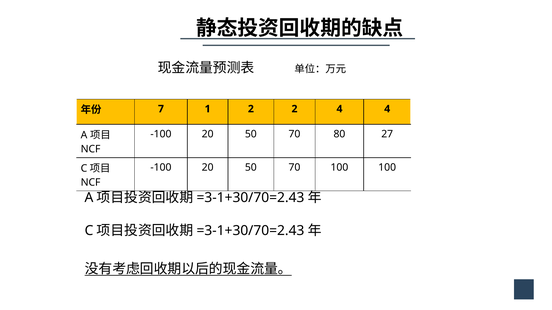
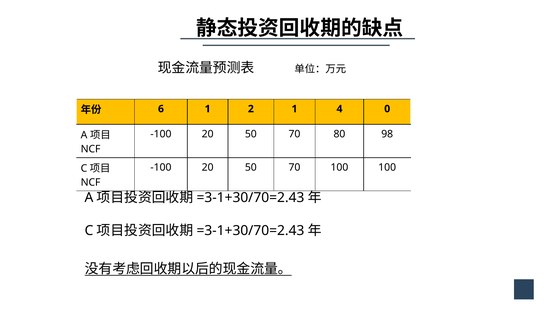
7: 7 -> 6
2 2: 2 -> 1
4 4: 4 -> 0
27: 27 -> 98
